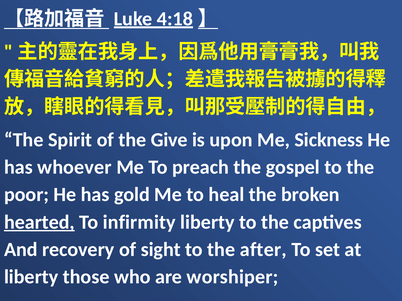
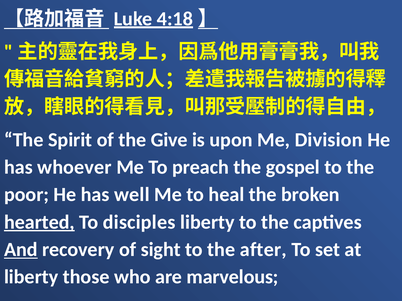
Sickness: Sickness -> Division
gold: gold -> well
infirmity: infirmity -> disciples
And underline: none -> present
worshiper: worshiper -> marvelous
